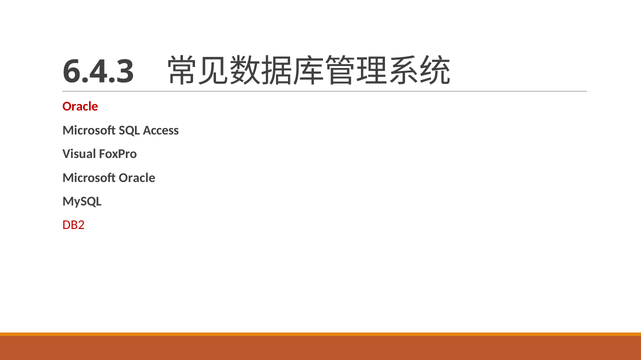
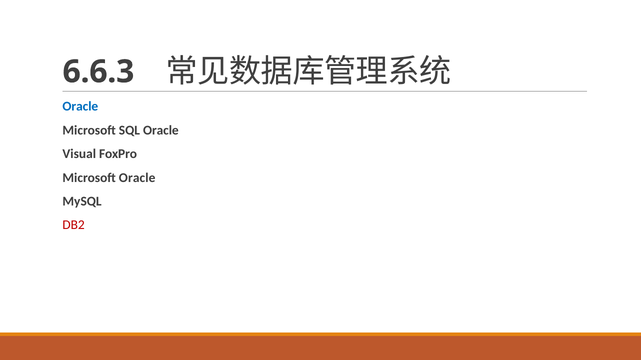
6.4.3: 6.4.3 -> 6.6.3
Oracle at (80, 107) colour: red -> blue
SQL Access: Access -> Oracle
